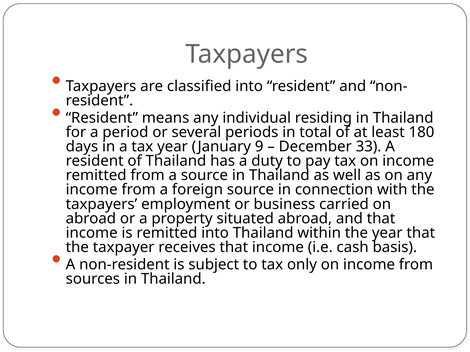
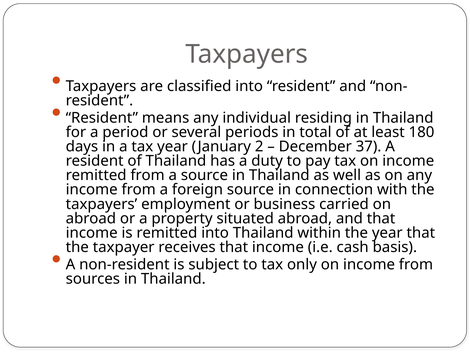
9: 9 -> 2
33: 33 -> 37
